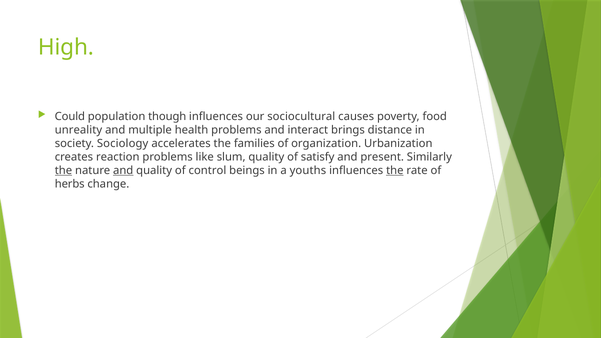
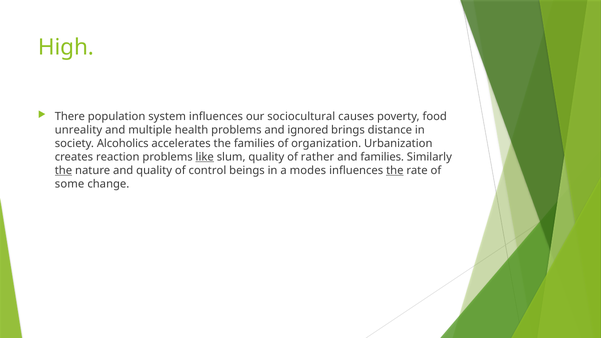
Could: Could -> There
though: though -> system
interact: interact -> ignored
Sociology: Sociology -> Alcoholics
like underline: none -> present
satisfy: satisfy -> rather
and present: present -> families
and at (123, 170) underline: present -> none
youths: youths -> modes
herbs: herbs -> some
